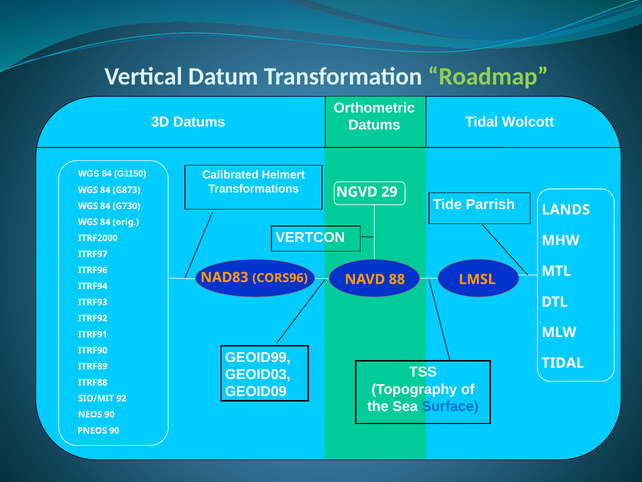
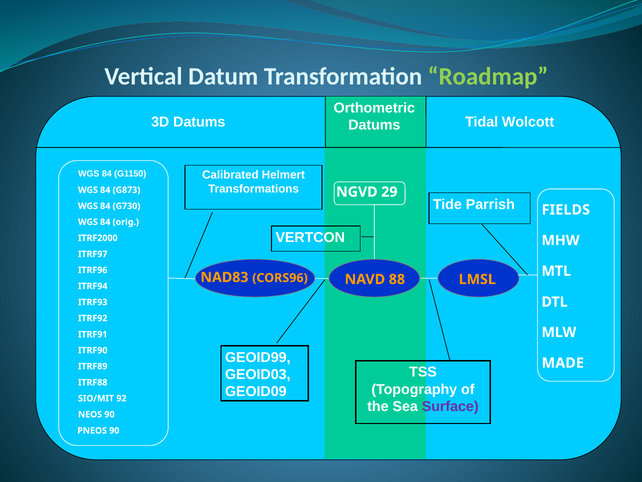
LANDS: LANDS -> FIELDS
TIDAL at (563, 363): TIDAL -> MADE
Surface colour: blue -> purple
